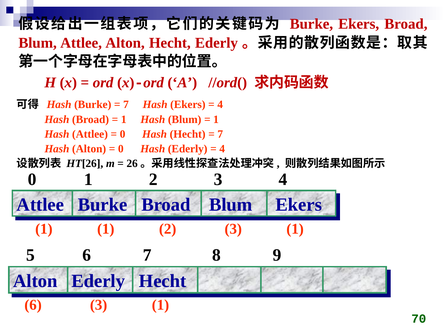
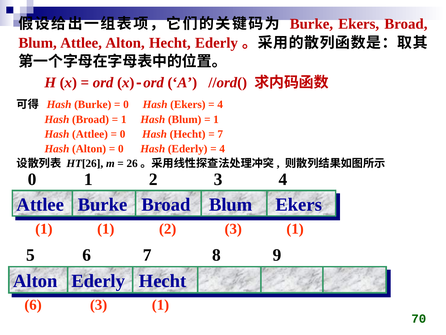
7 at (126, 104): 7 -> 0
